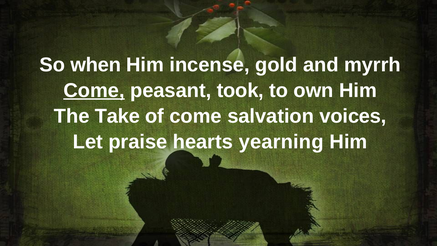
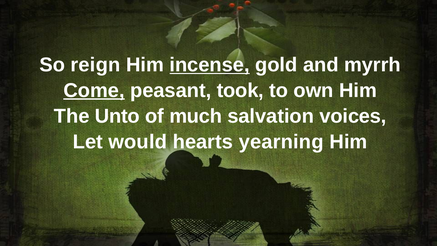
when: when -> reign
incense underline: none -> present
Take: Take -> Unto
of come: come -> much
praise: praise -> would
